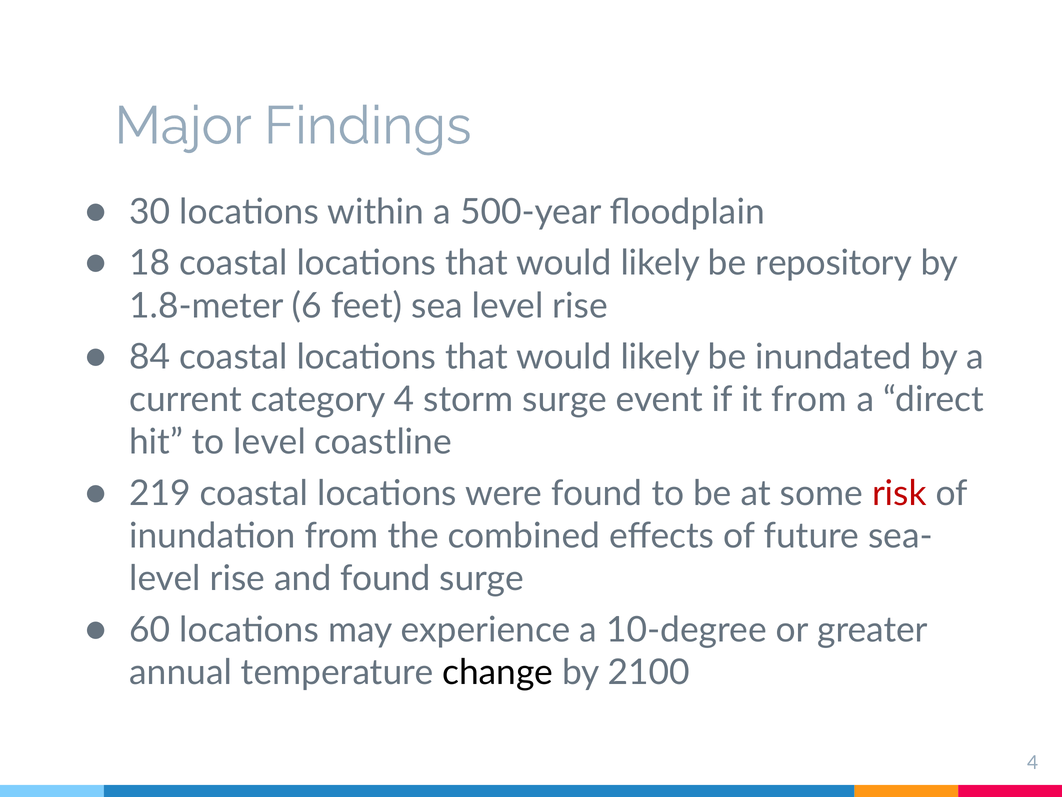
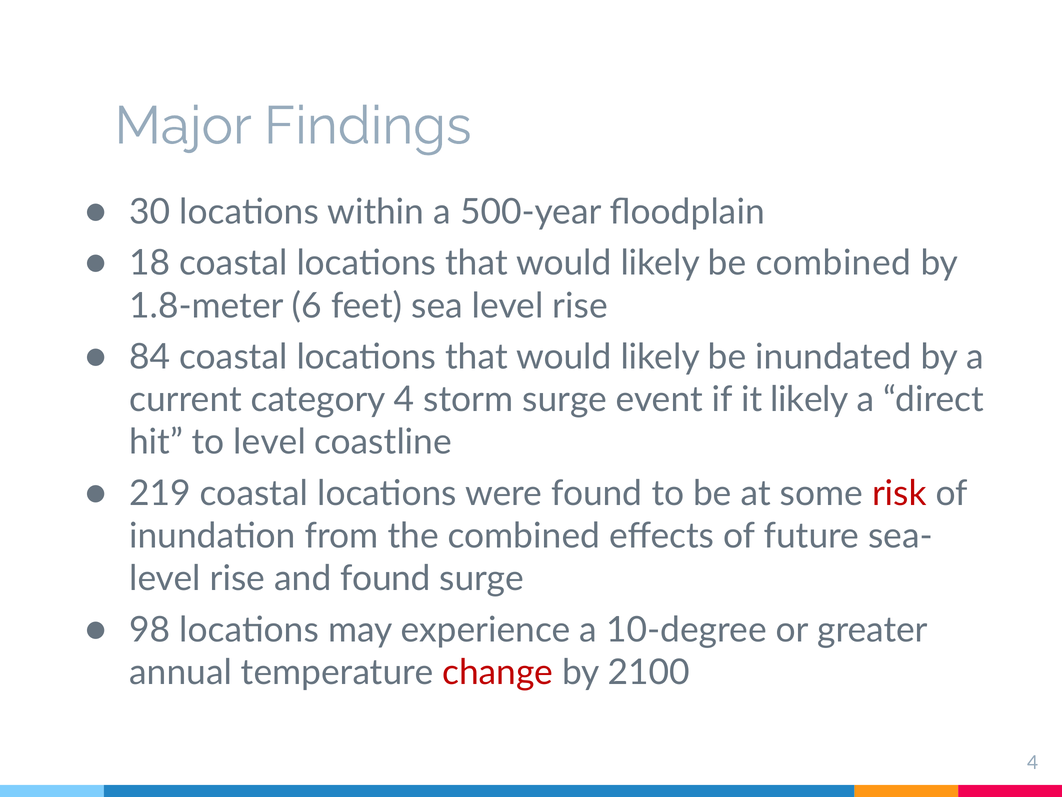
be repository: repository -> combined
it from: from -> likely
60: 60 -> 98
change colour: black -> red
